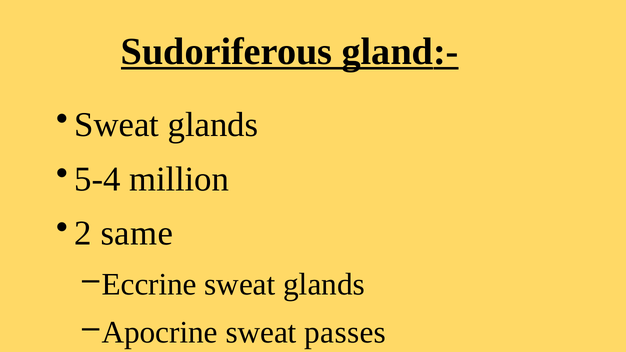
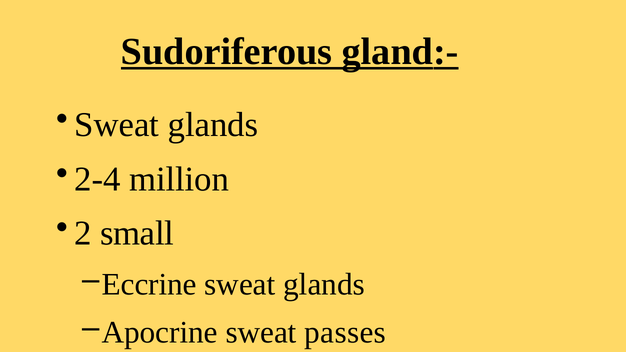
5-4: 5-4 -> 2-4
same: same -> small
